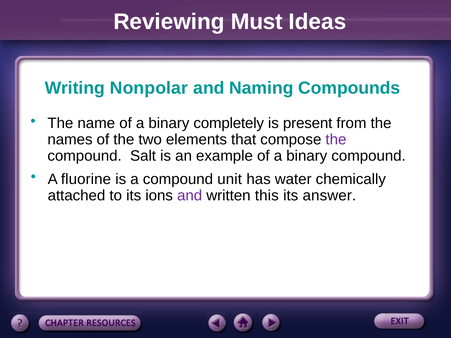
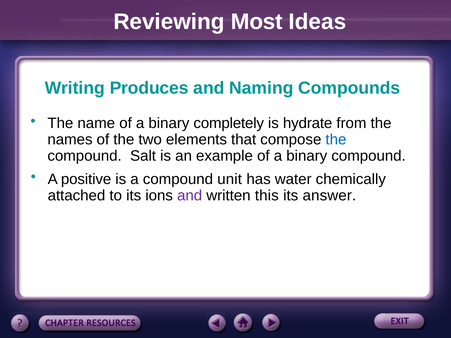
Must: Must -> Most
Nonpolar: Nonpolar -> Produces
present: present -> hydrate
the at (336, 140) colour: purple -> blue
fluorine: fluorine -> positive
